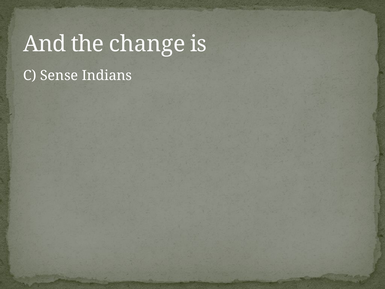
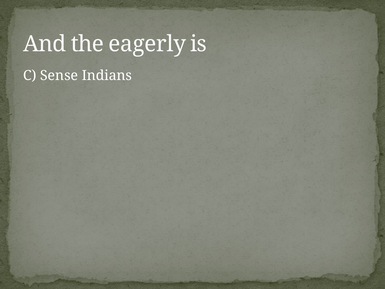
change: change -> eagerly
